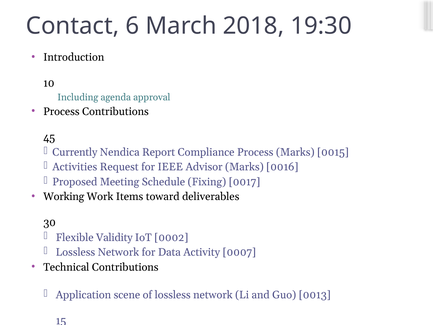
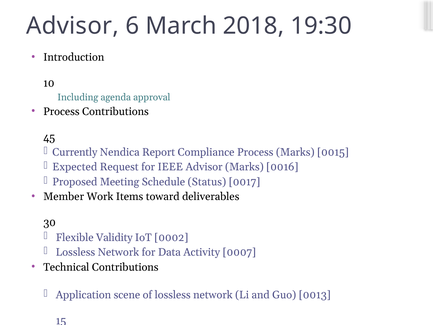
Contact at (73, 26): Contact -> Advisor
Activities: Activities -> Expected
Fixing: Fixing -> Status
Working: Working -> Member
